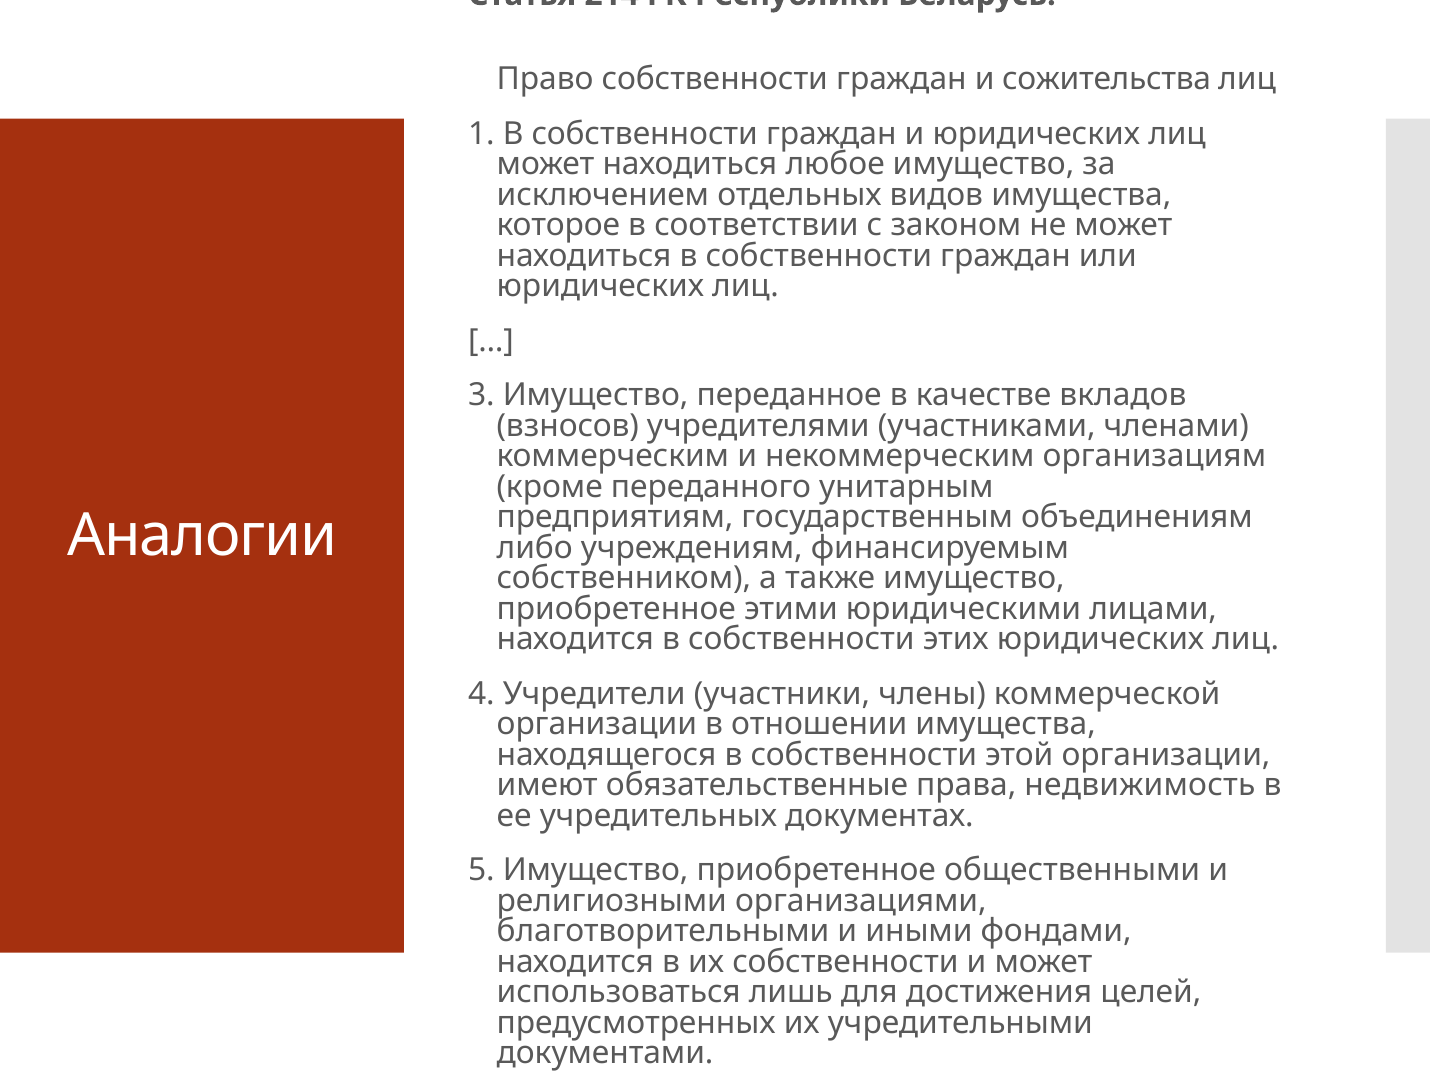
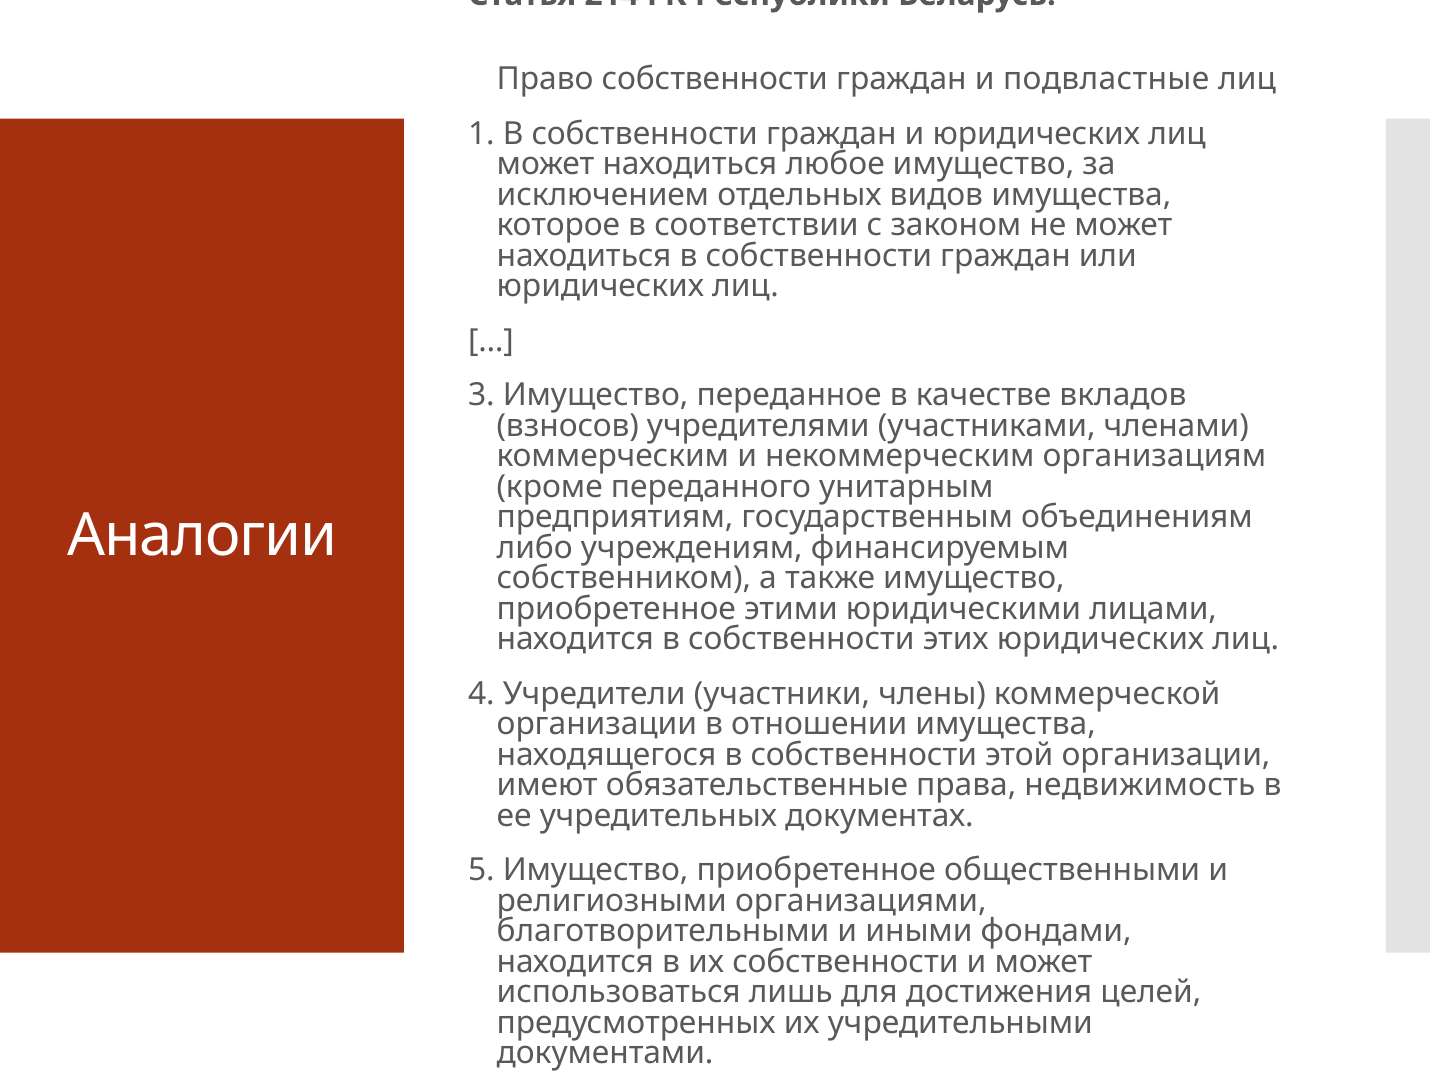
сожительства: сожительства -> подвластные
